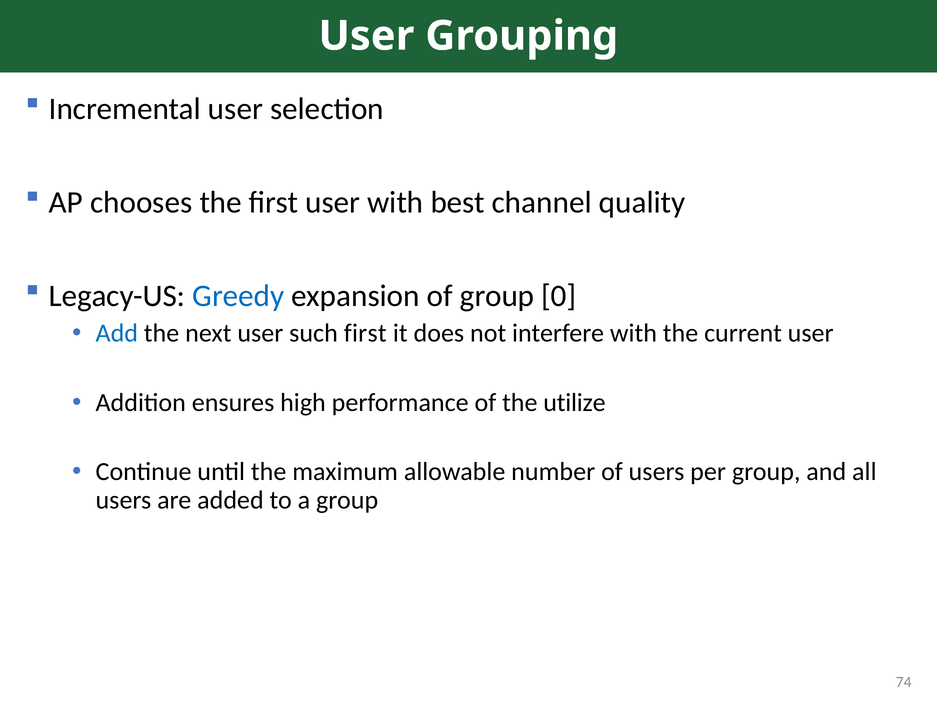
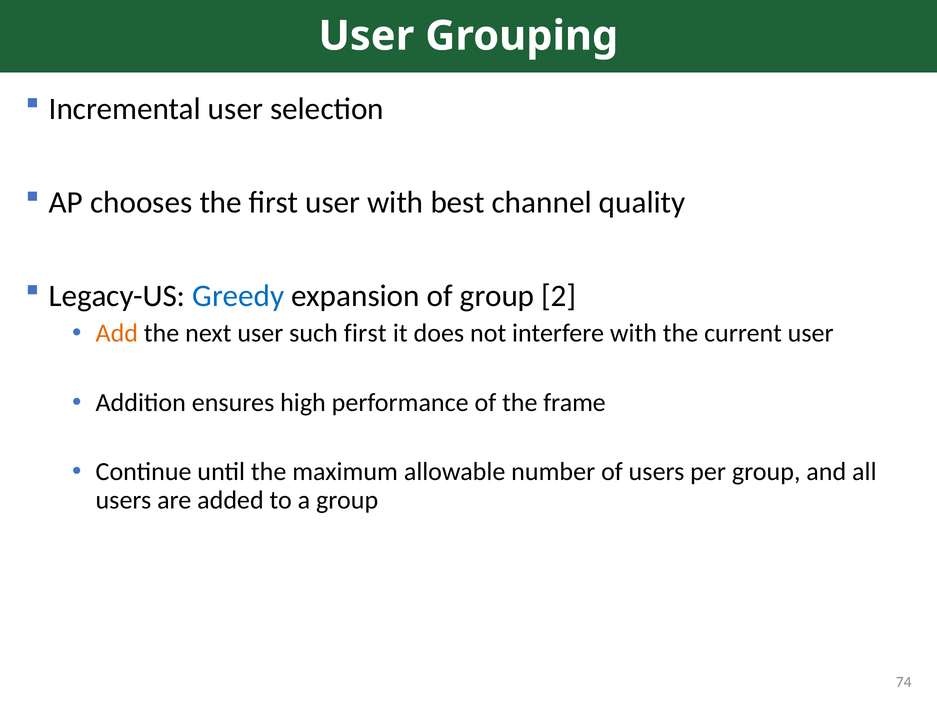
0: 0 -> 2
Add colour: blue -> orange
utilize: utilize -> frame
